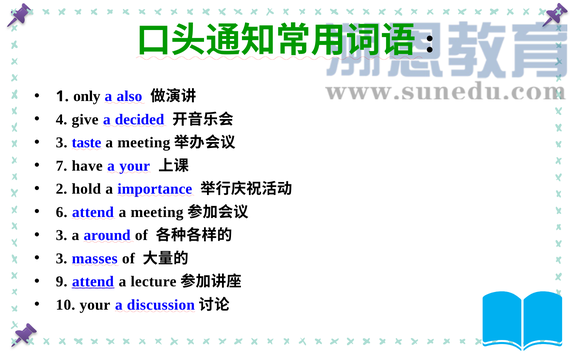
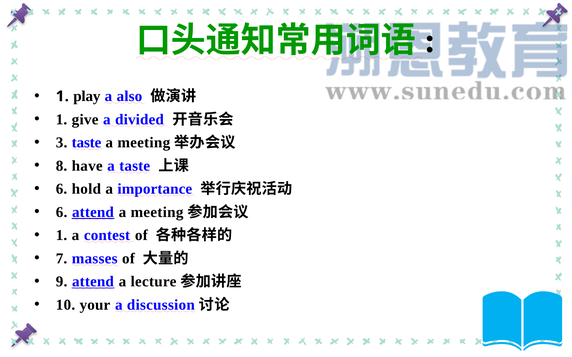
only: only -> play
4 at (62, 120): 4 -> 1
decided: decided -> divided
7: 7 -> 8
a your: your -> taste
2 at (62, 189): 2 -> 6
attend at (93, 212) underline: none -> present
3 at (62, 236): 3 -> 1
around: around -> contest
3 at (62, 259): 3 -> 7
